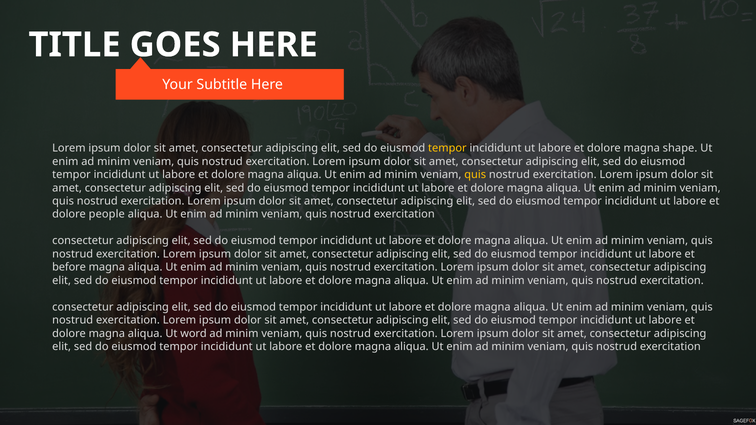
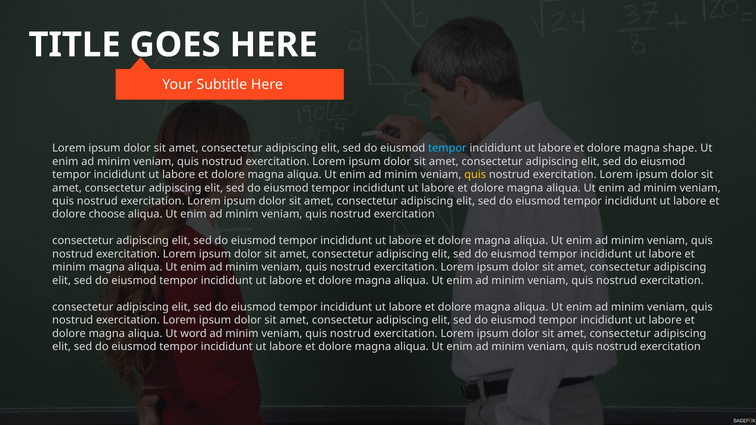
tempor at (447, 148) colour: yellow -> light blue
people: people -> choose
before at (69, 267): before -> minim
